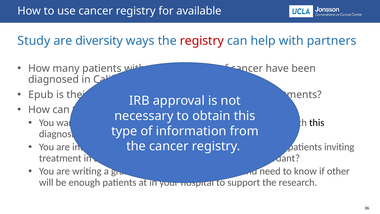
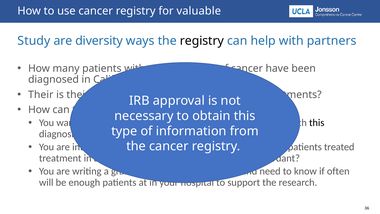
available: available -> valuable
registry at (202, 41) colour: red -> black
Epub at (41, 95): Epub -> Their
inviting: inviting -> treated
other: other -> often
